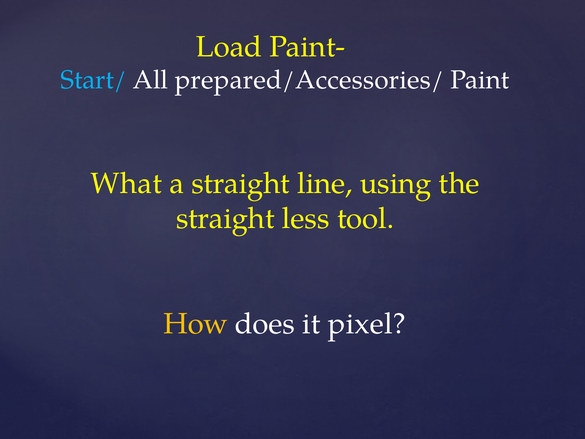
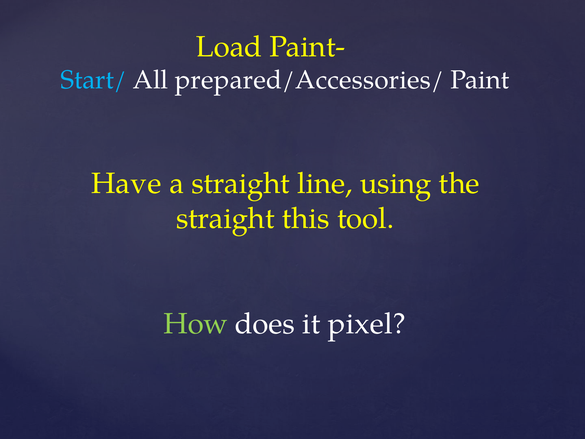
What: What -> Have
less: less -> this
How colour: yellow -> light green
